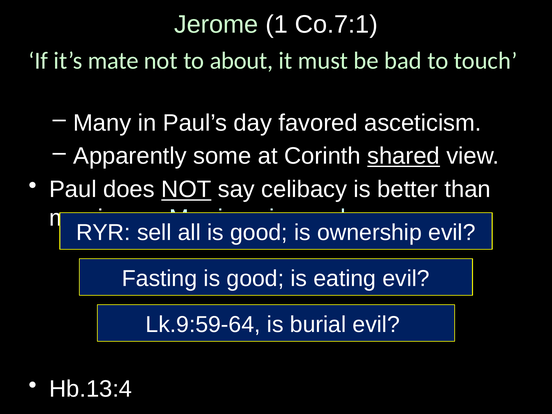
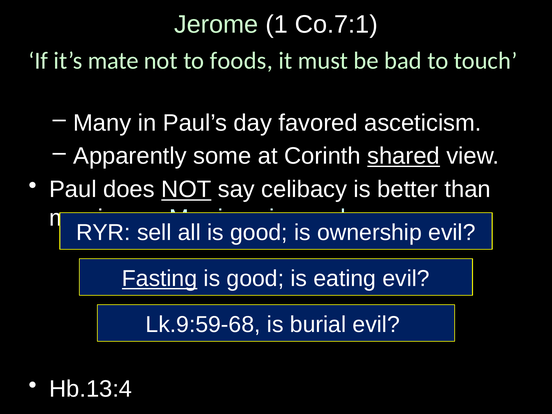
about: about -> foods
Fasting underline: none -> present
Lk.9:59-64: Lk.9:59-64 -> Lk.9:59-68
